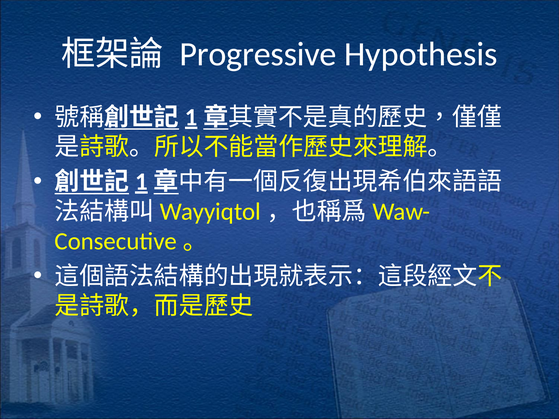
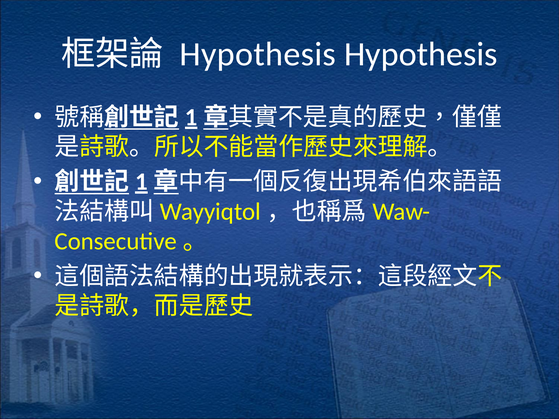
Progressive at (258, 54): Progressive -> Hypothesis
